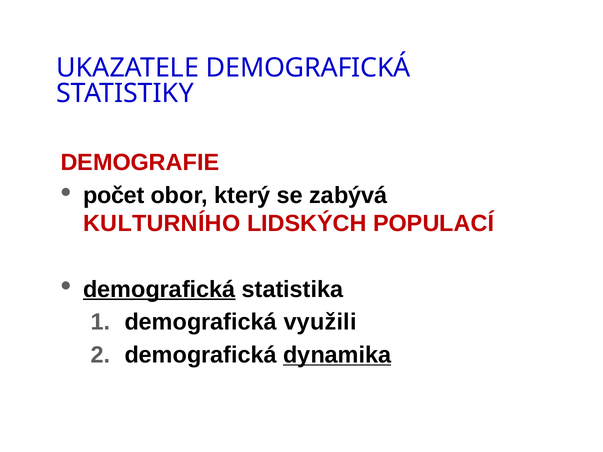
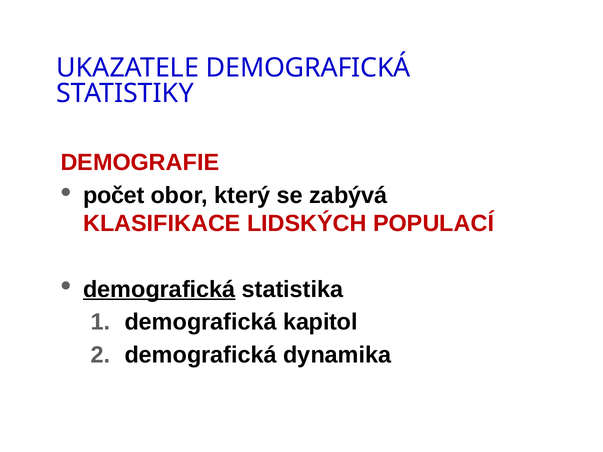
KULTURNÍHO: KULTURNÍHO -> KLASIFIKACE
využili: využili -> kapitol
dynamika underline: present -> none
